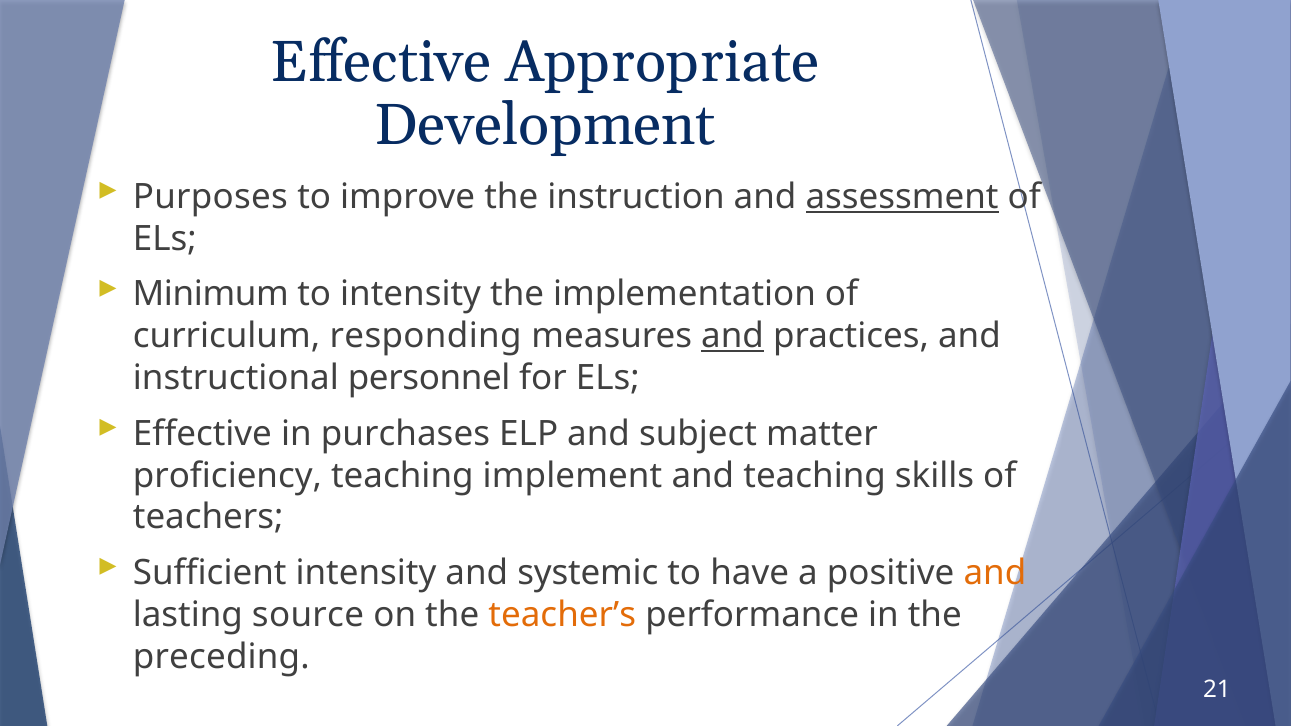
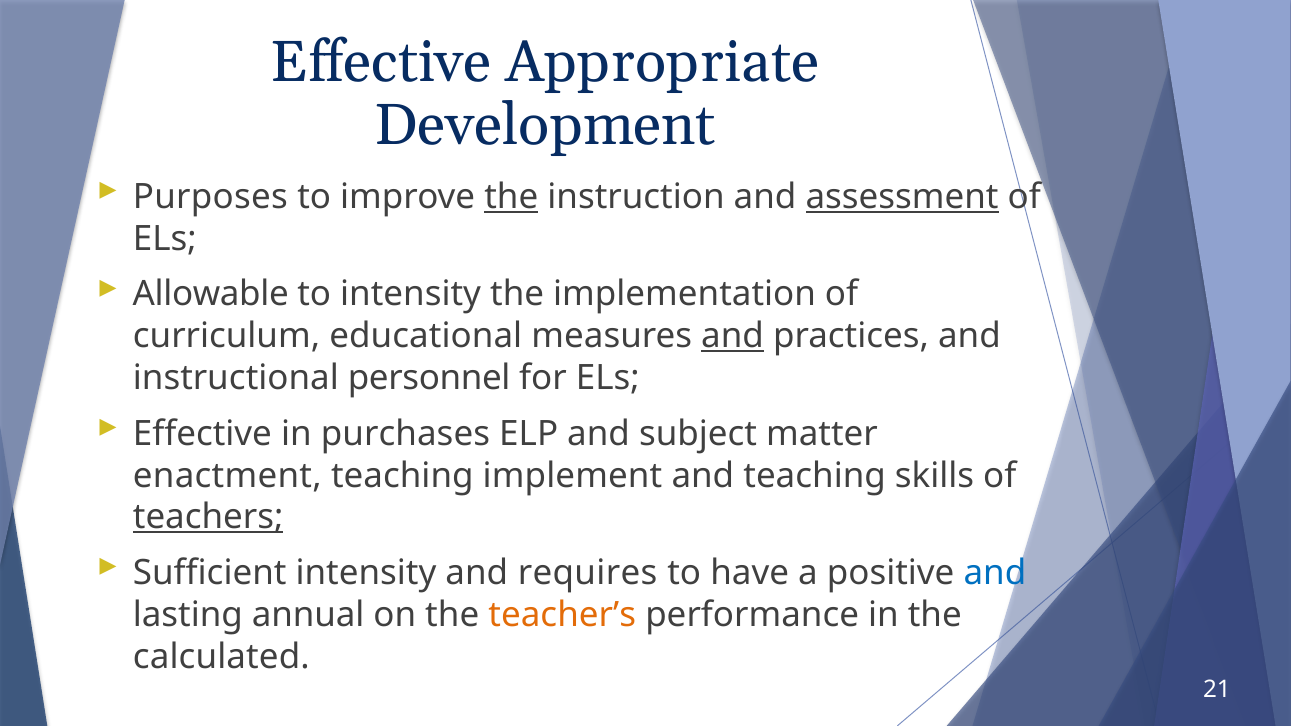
the at (511, 197) underline: none -> present
Minimum: Minimum -> Allowable
responding: responding -> educational
proficiency: proficiency -> enactment
teachers underline: none -> present
systemic: systemic -> requires
and at (995, 573) colour: orange -> blue
source: source -> annual
preceding: preceding -> calculated
